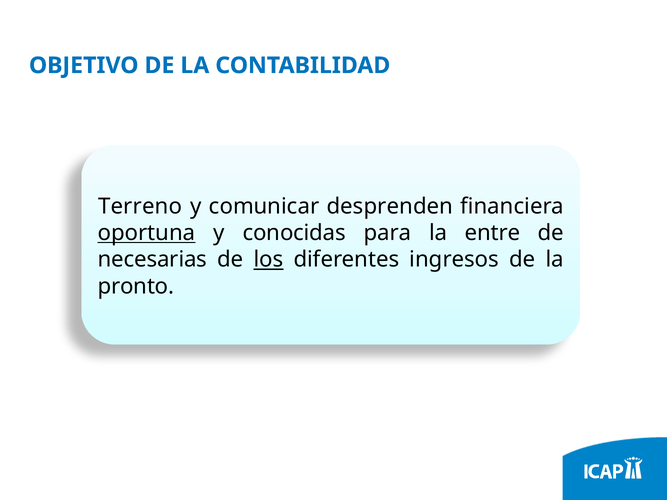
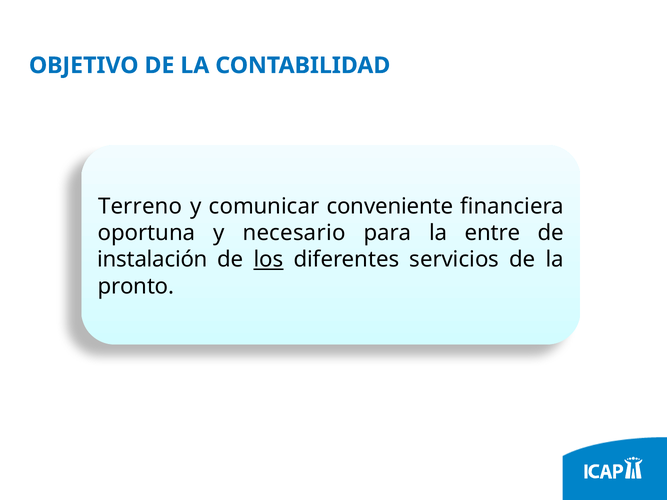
desprenden: desprenden -> conveniente
oportuna underline: present -> none
conocidas: conocidas -> necesario
necesarias: necesarias -> instalación
ingresos: ingresos -> servicios
